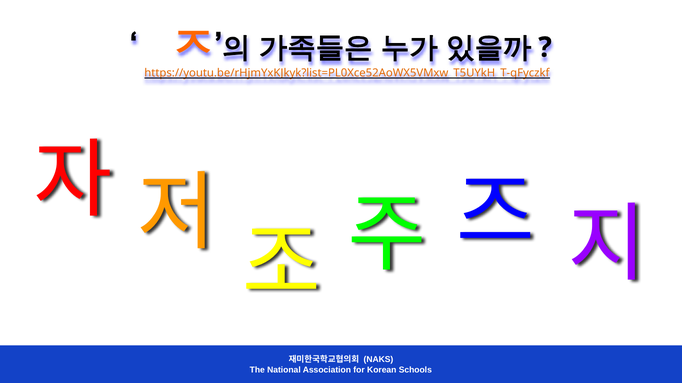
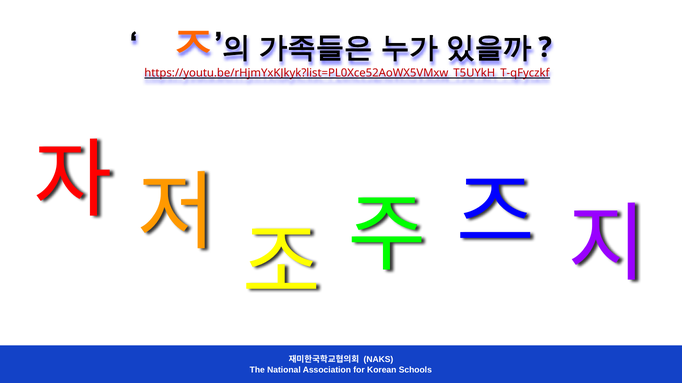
https://youtu.be/rHjmYxKJkyk?list=PL0Xce52AoWX5VMxw_T5UYkH_T-qFyczkf colour: orange -> red
